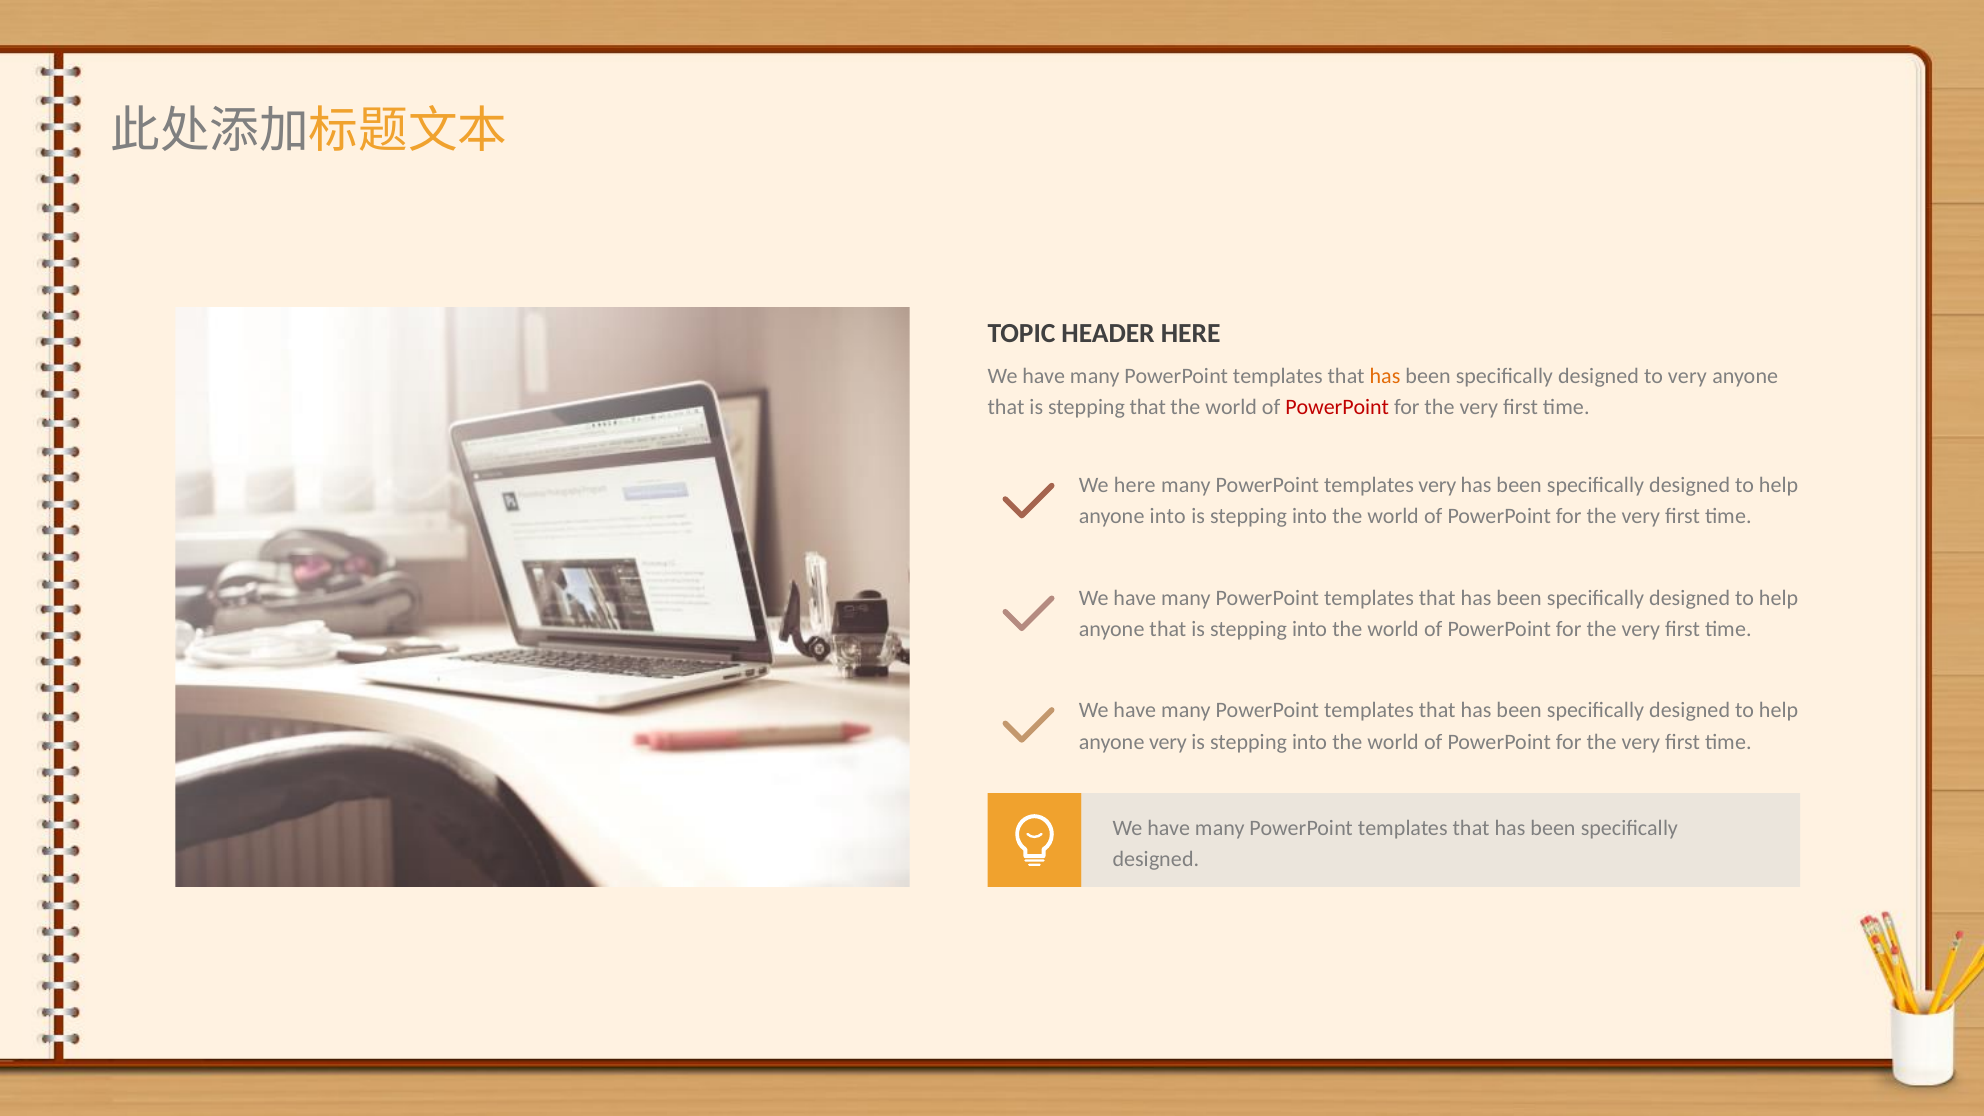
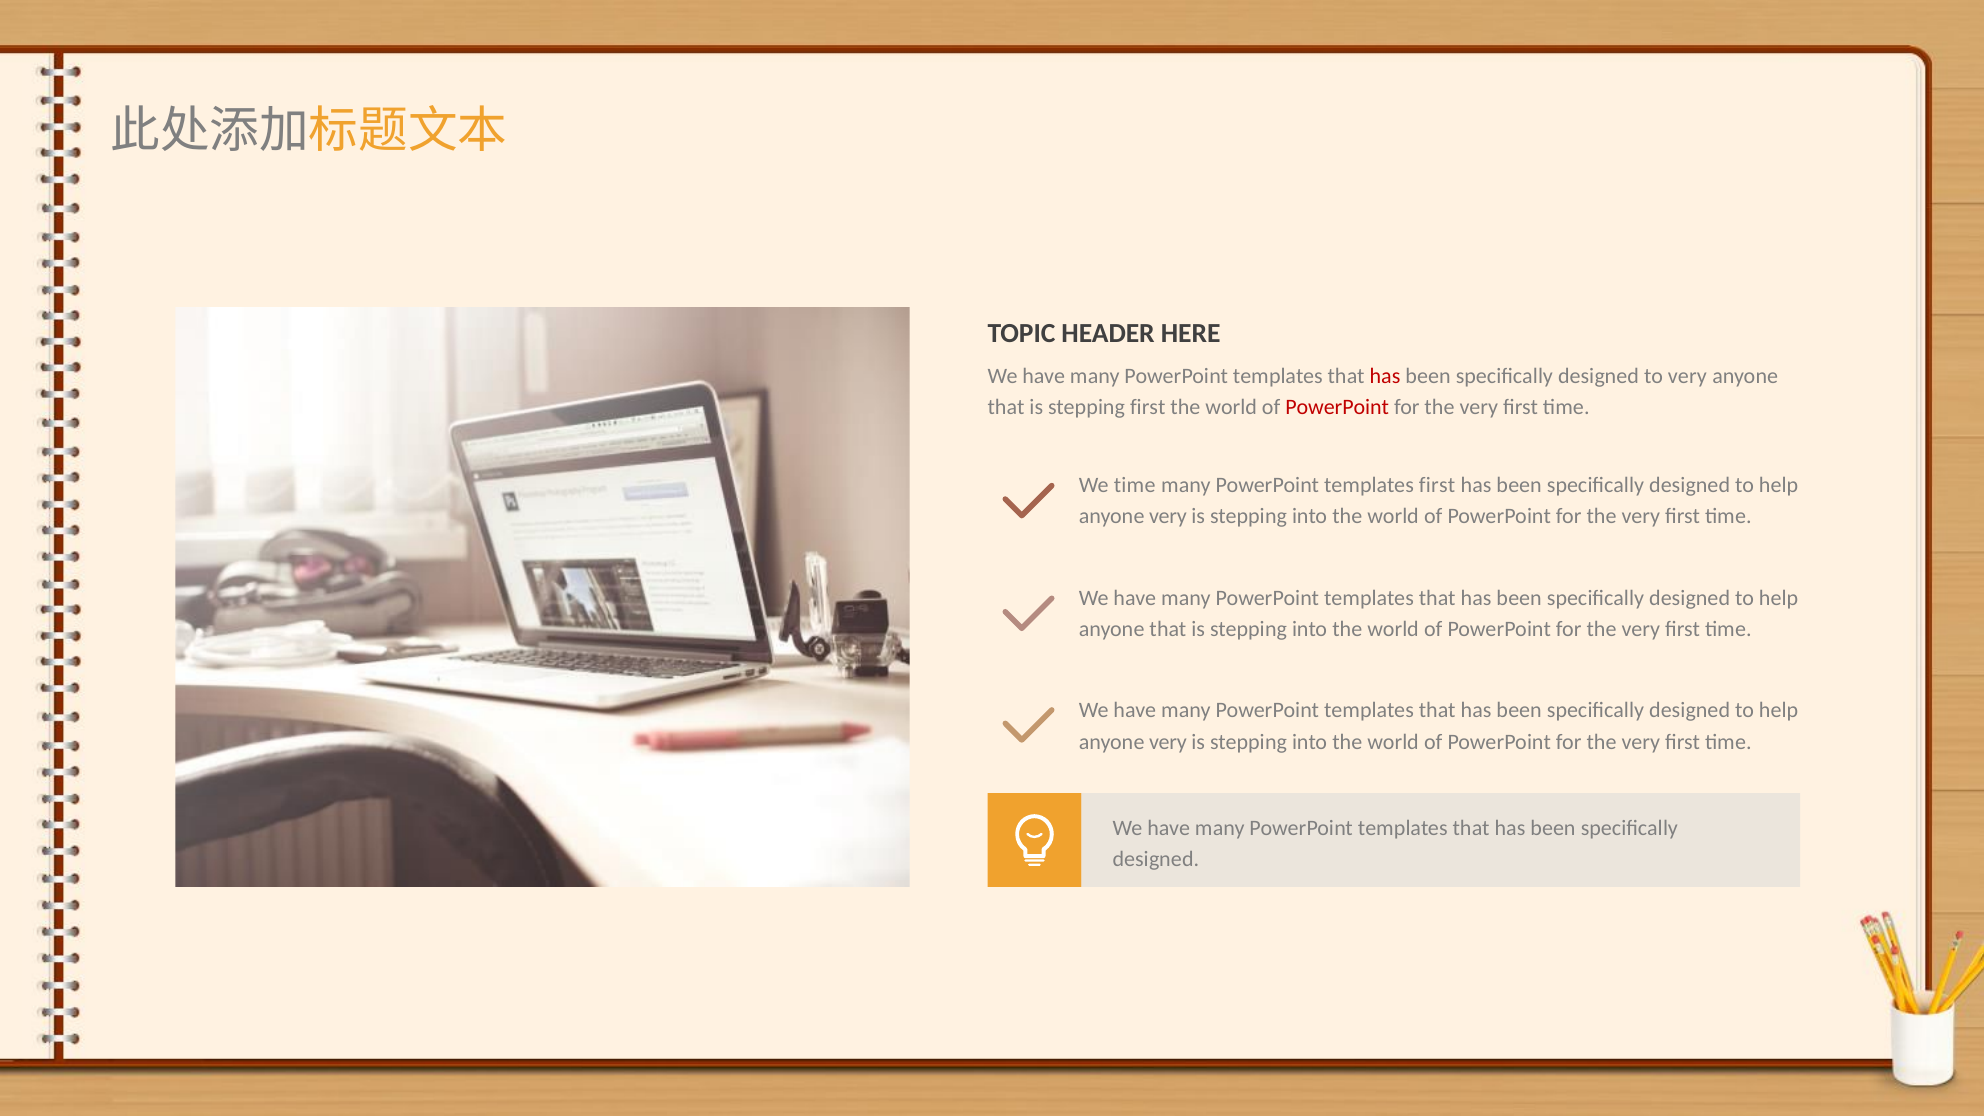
has at (1385, 376) colour: orange -> red
stepping that: that -> first
We here: here -> time
templates very: very -> first
into at (1168, 517): into -> very
